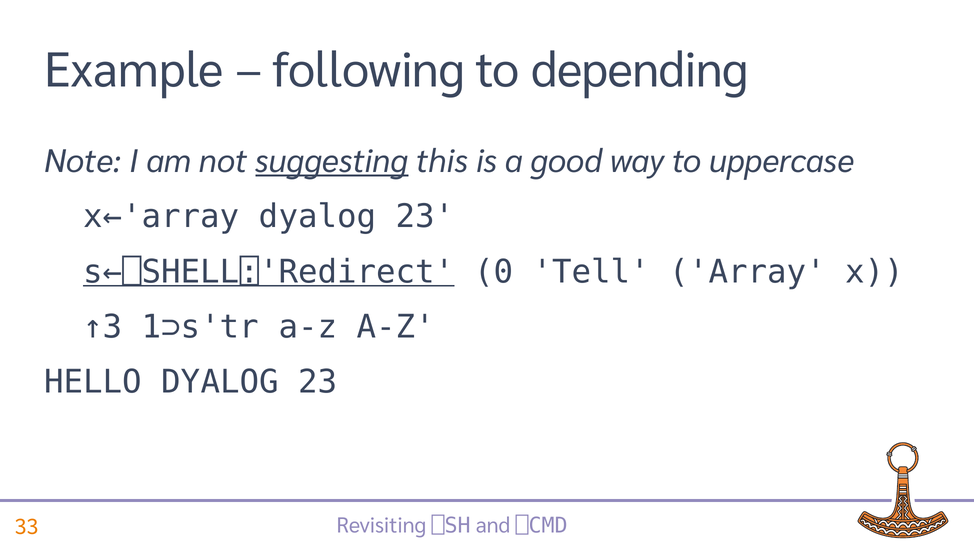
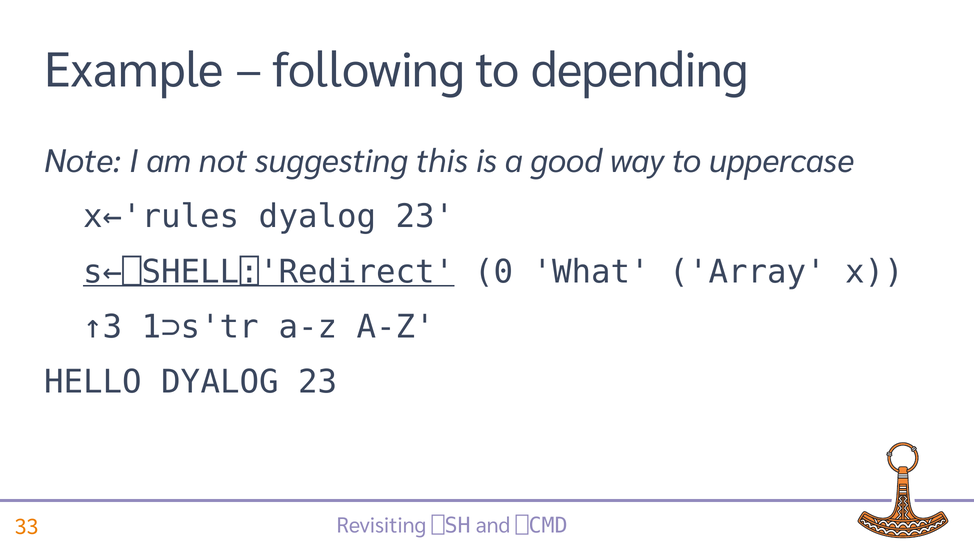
suggesting underline: present -> none
x←'array: x←'array -> x←'rules
Tell: Tell -> What
